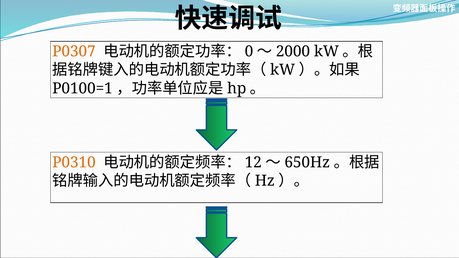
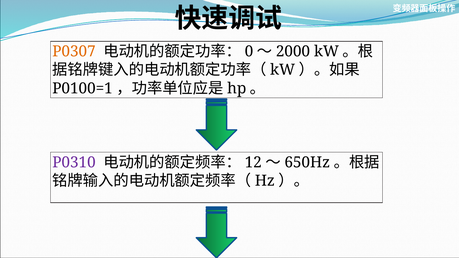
P0310 colour: orange -> purple
